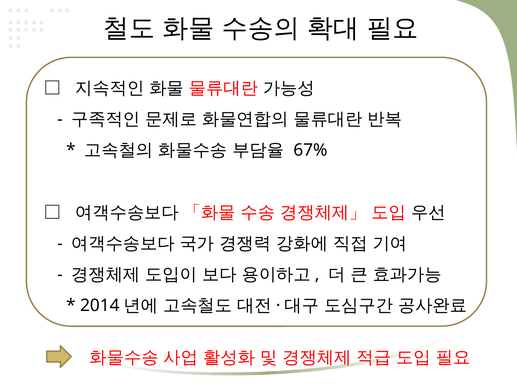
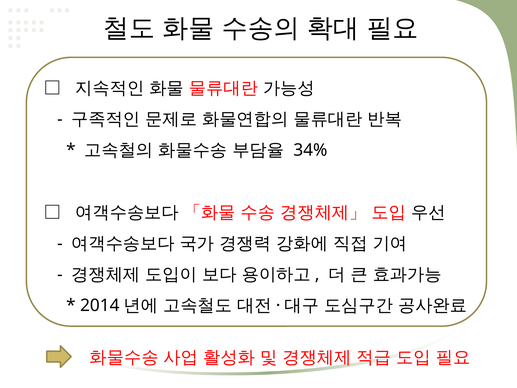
67%: 67% -> 34%
